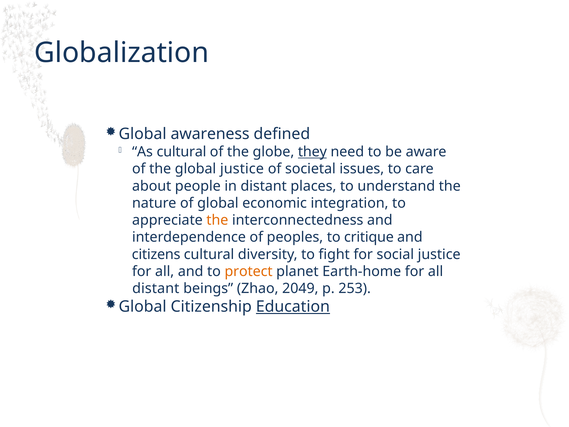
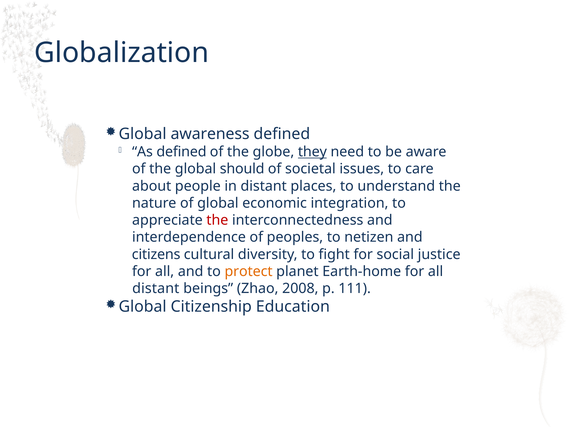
As cultural: cultural -> defined
global justice: justice -> should
the at (217, 220) colour: orange -> red
critique: critique -> netizen
2049: 2049 -> 2008
253: 253 -> 111
Education underline: present -> none
